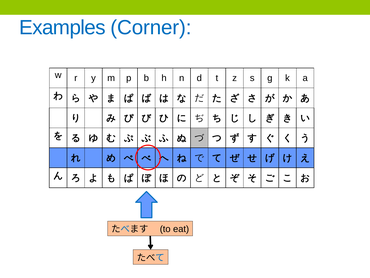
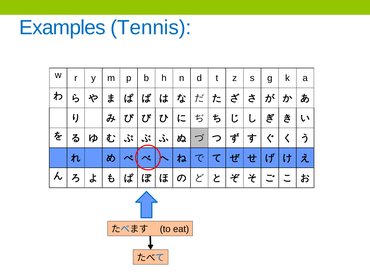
Corner: Corner -> Tennis
